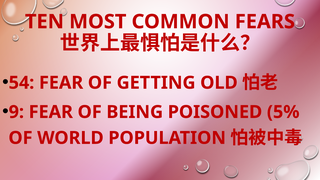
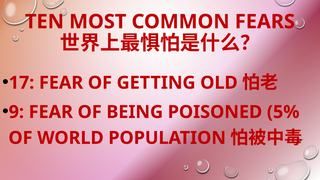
54: 54 -> 17
